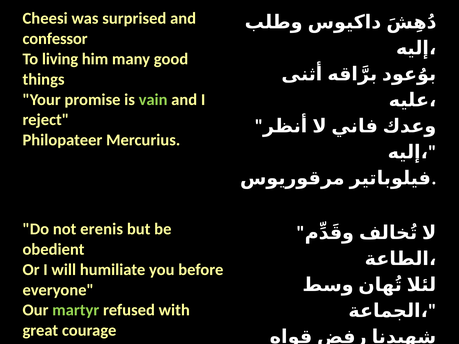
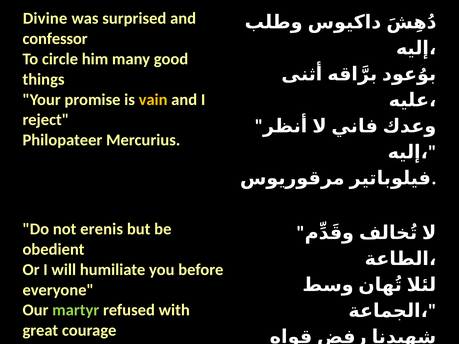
Cheesi: Cheesi -> Divine
living: living -> circle
vain colour: light green -> yellow
